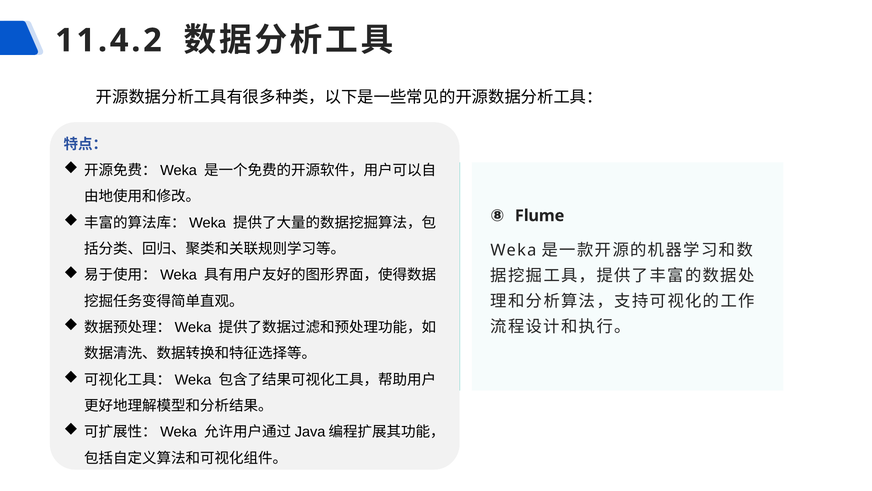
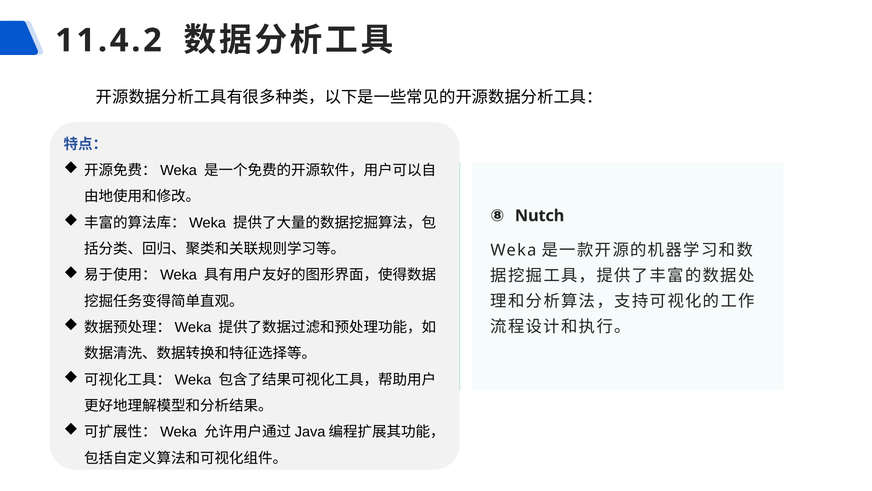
Flume: Flume -> Nutch
